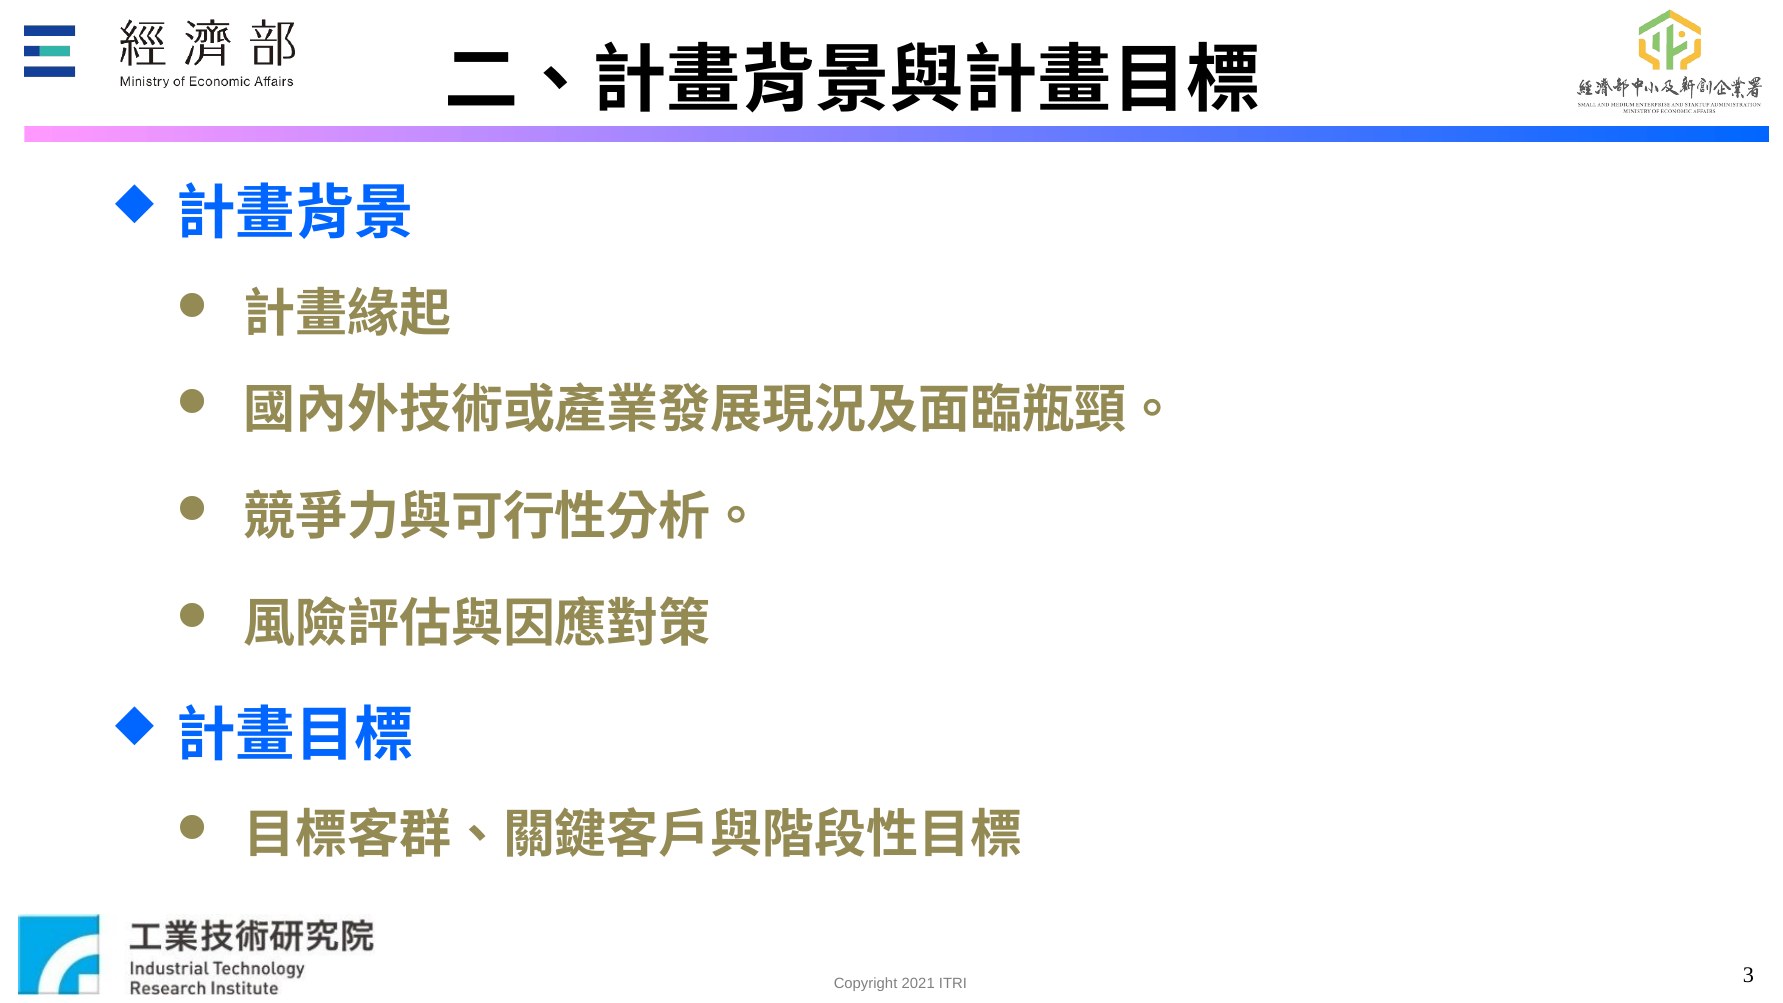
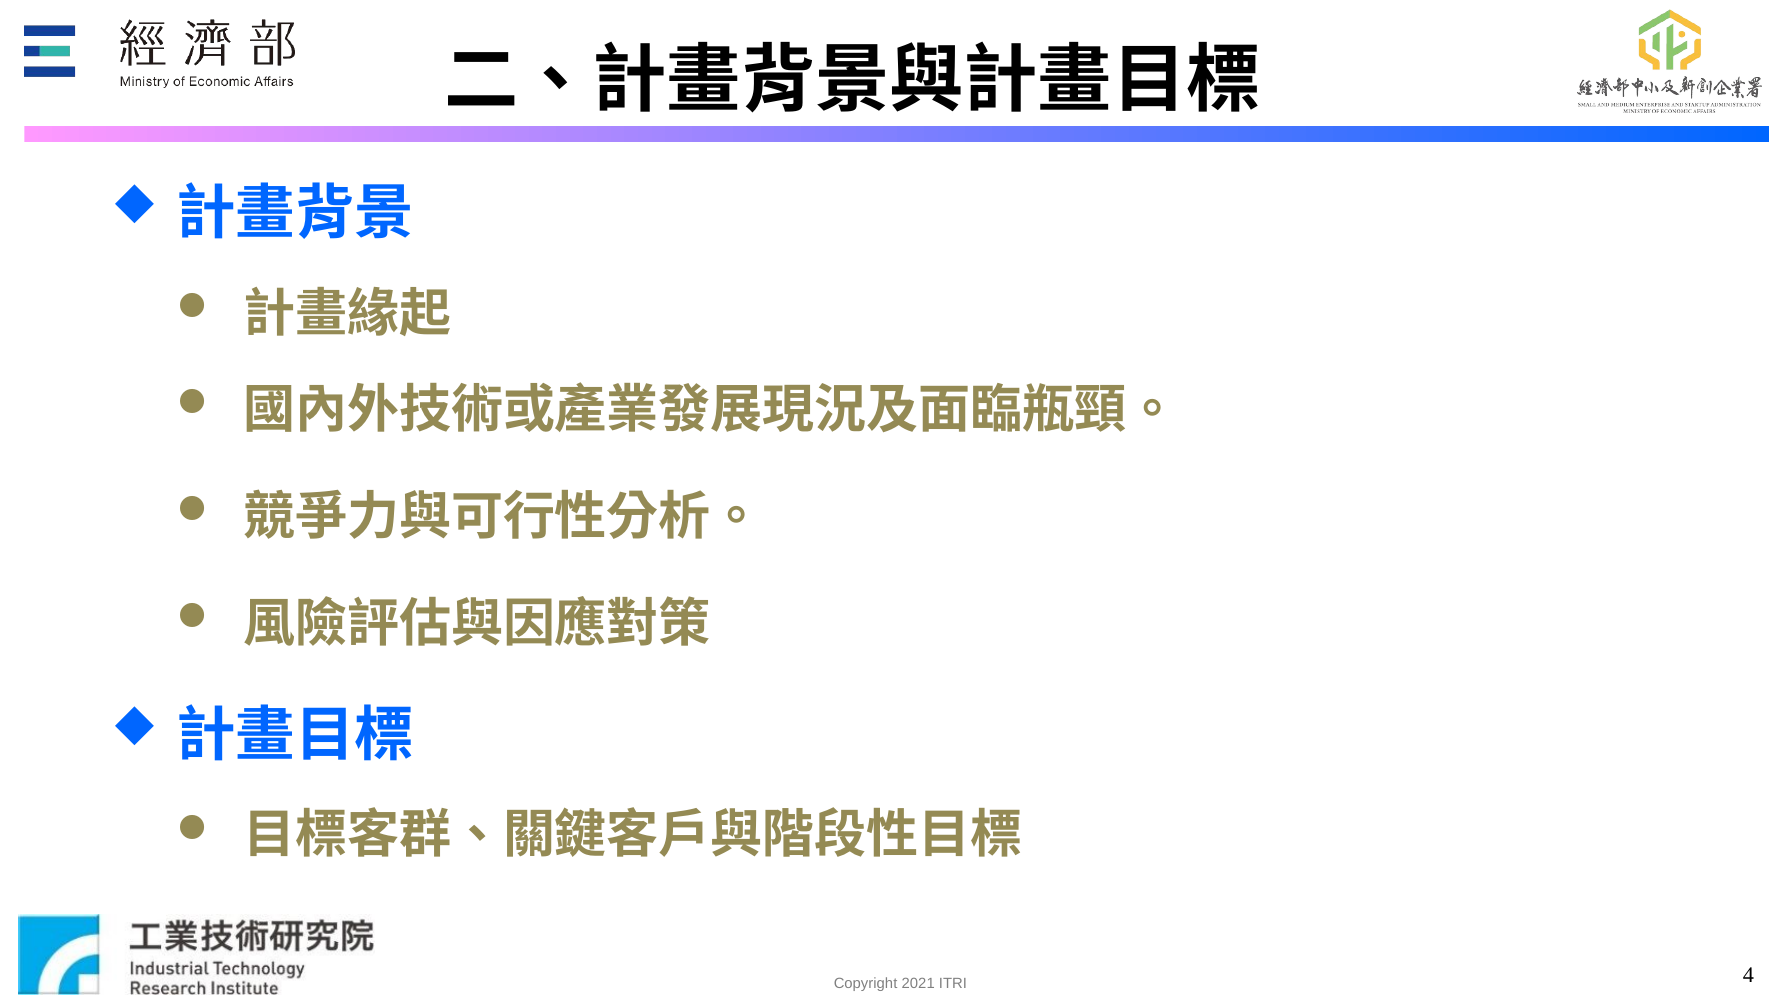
3: 3 -> 4
